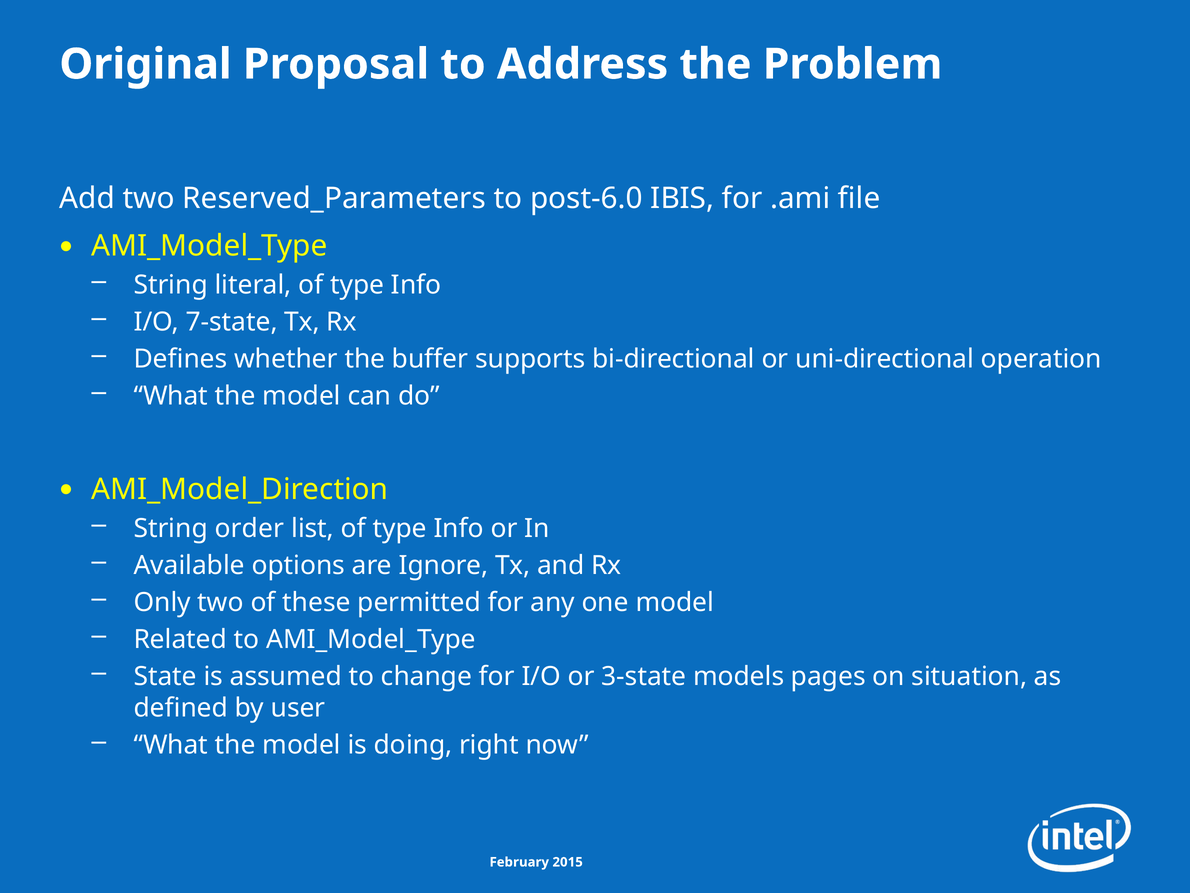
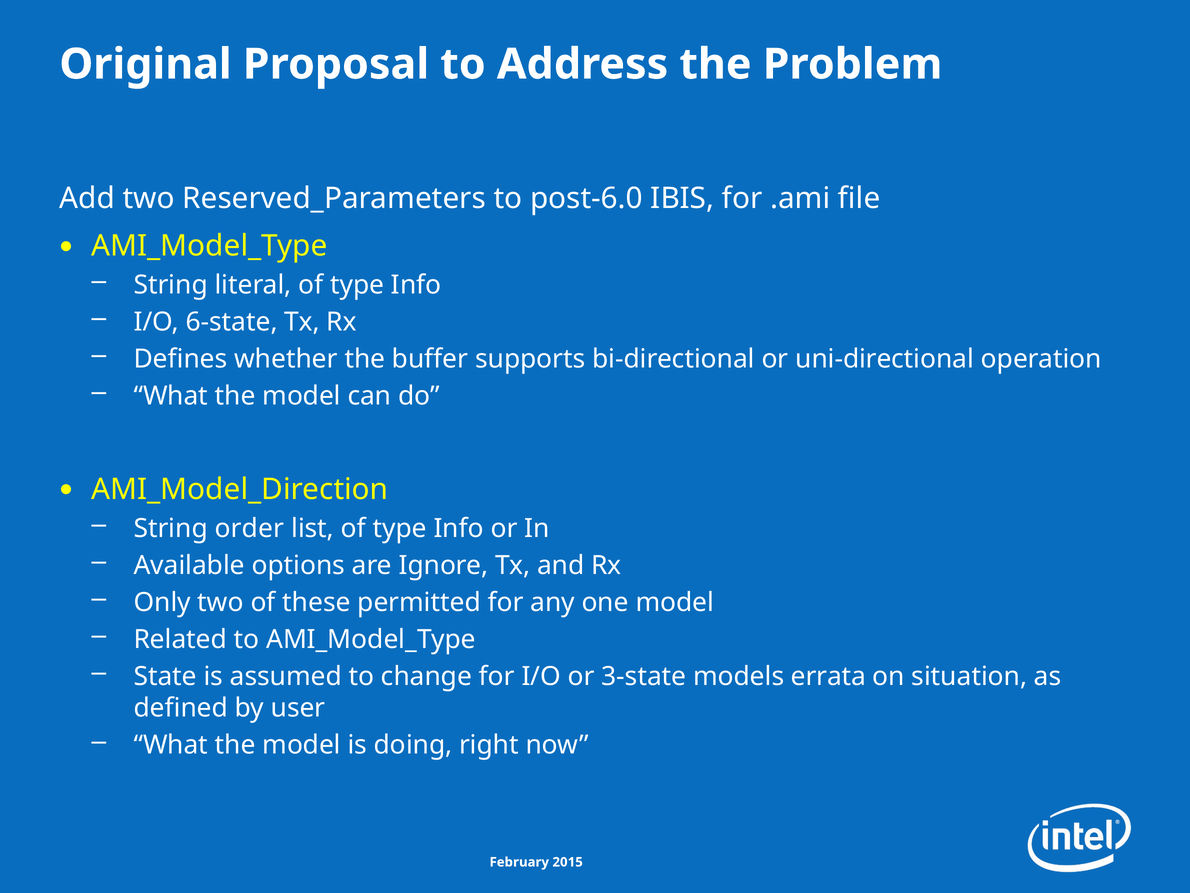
7-state: 7-state -> 6-state
pages: pages -> errata
